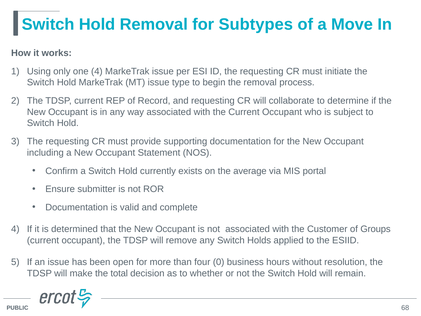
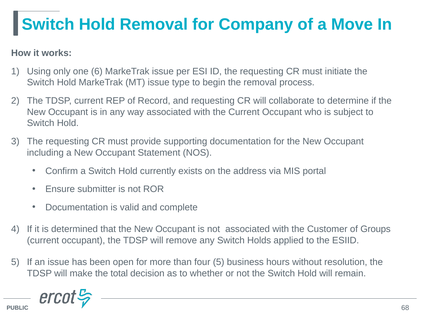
Subtypes: Subtypes -> Company
one 4: 4 -> 6
average: average -> address
four 0: 0 -> 5
